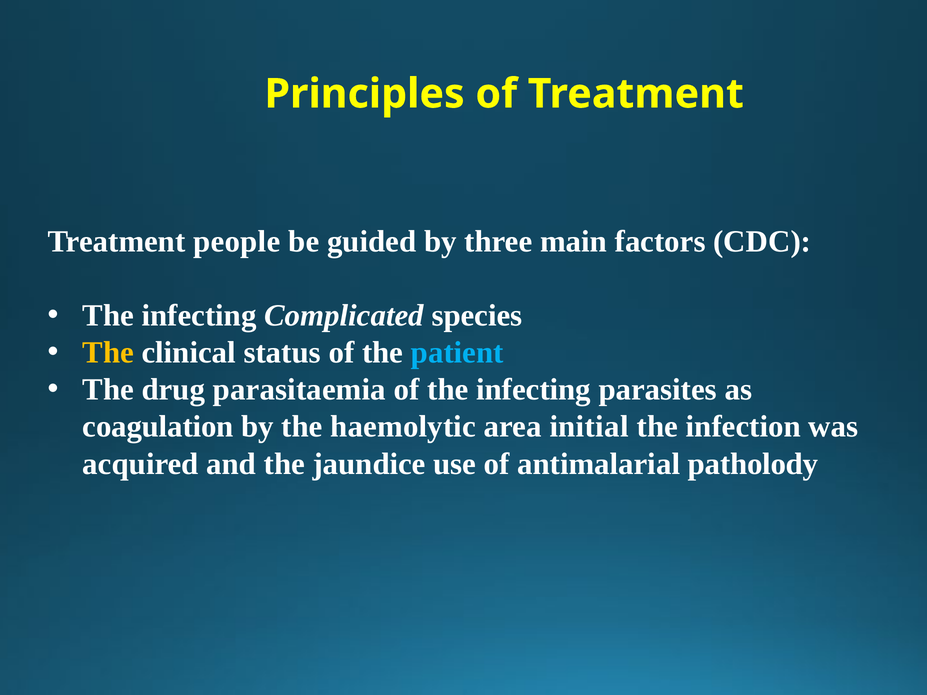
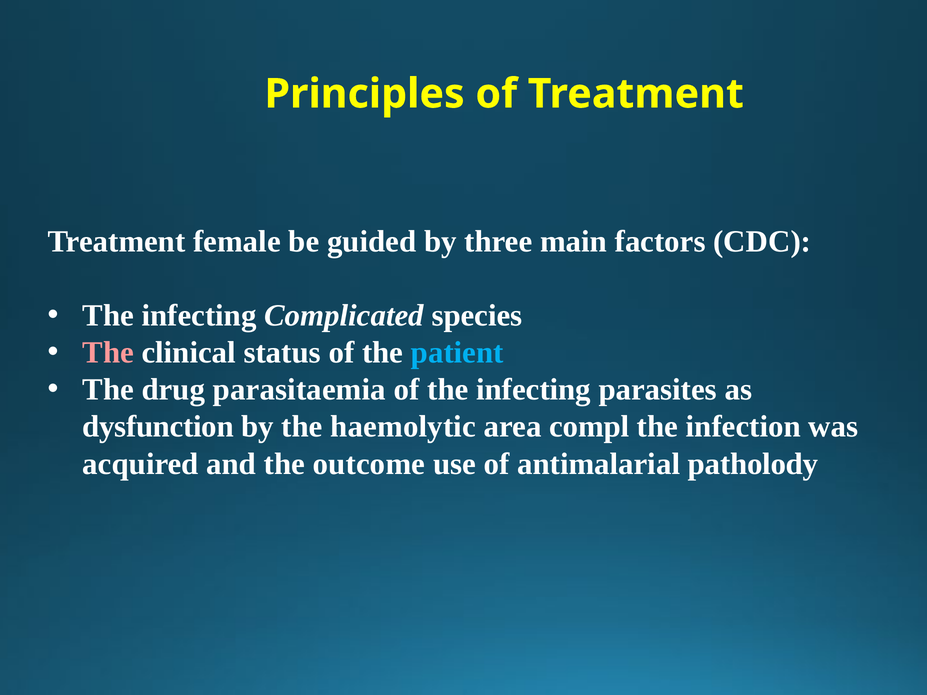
people: people -> female
The at (108, 353) colour: yellow -> pink
coagulation: coagulation -> dysfunction
initial: initial -> compl
jaundice: jaundice -> outcome
